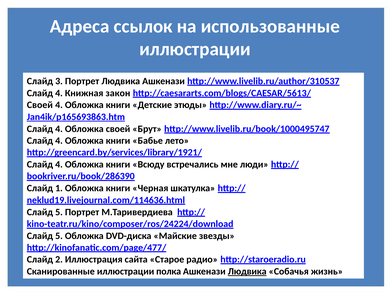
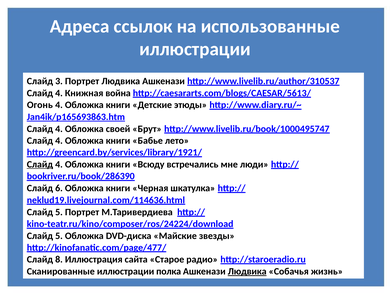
закон: закон -> война
Своей at (40, 105): Своей -> Огонь
Слайд at (40, 164) underline: none -> present
1: 1 -> 6
2: 2 -> 8
